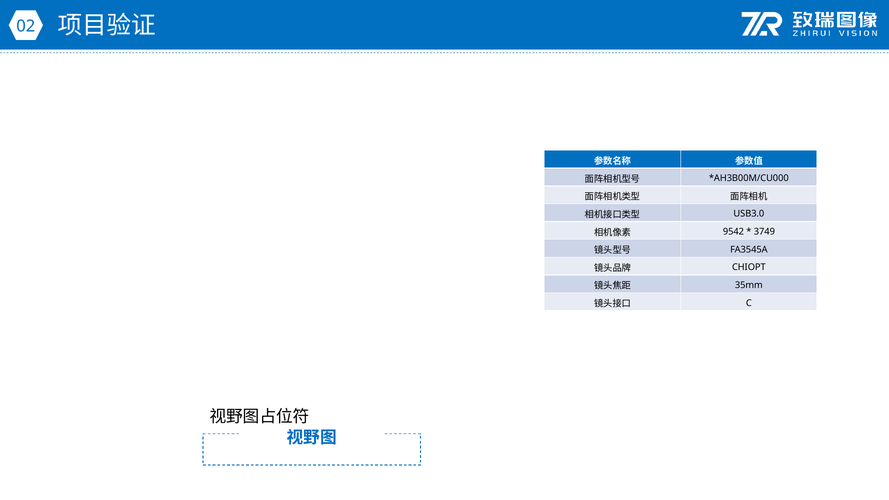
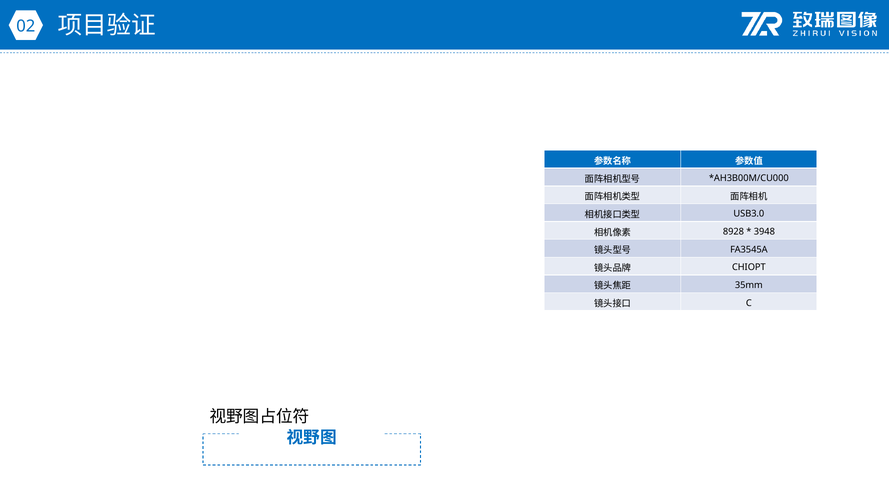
9542: 9542 -> 8928
3749: 3749 -> 3948
